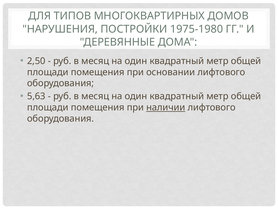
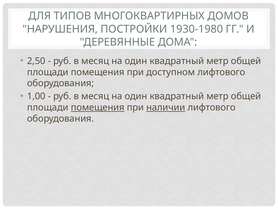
1975-1980: 1975-1980 -> 1930-1980
основании: основании -> доступном
5,63: 5,63 -> 1,00
помещения at (98, 107) underline: none -> present
